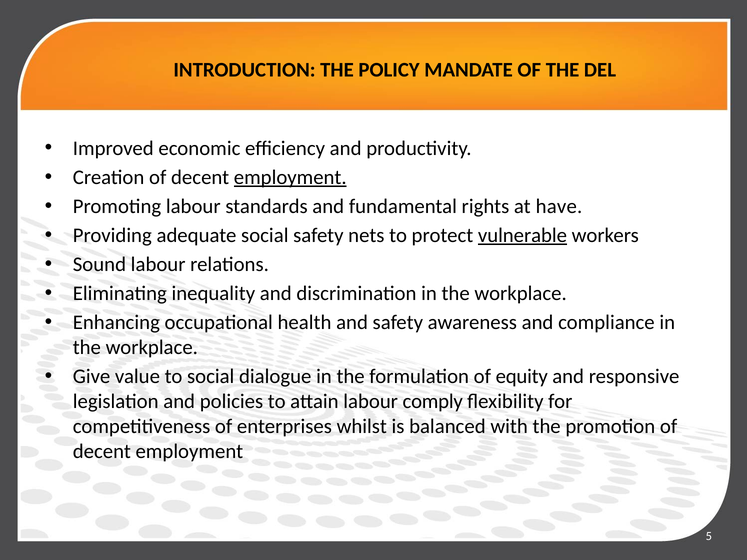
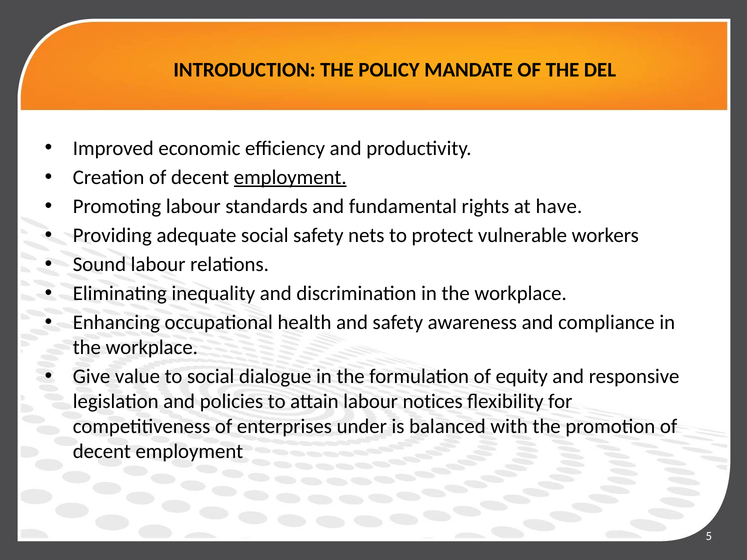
vulnerable underline: present -> none
comply: comply -> notices
whilst: whilst -> under
